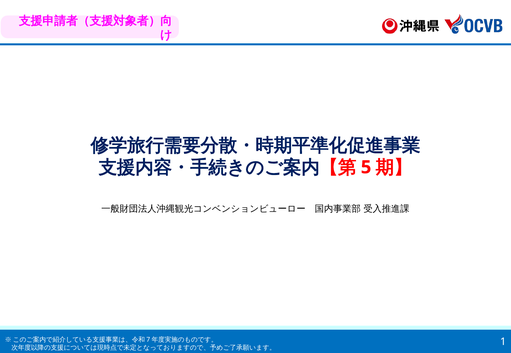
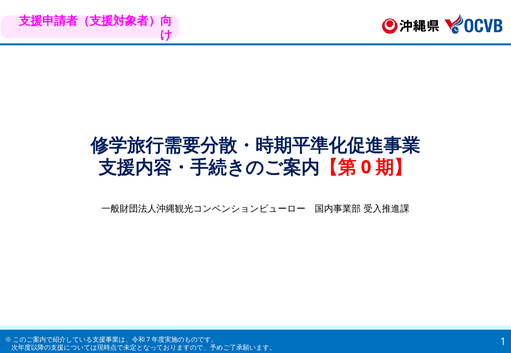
5: 5 -> 0
